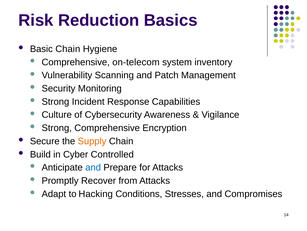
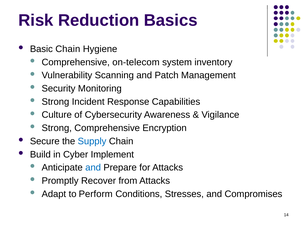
Supply colour: orange -> blue
Controlled: Controlled -> Implement
Hacking: Hacking -> Perform
